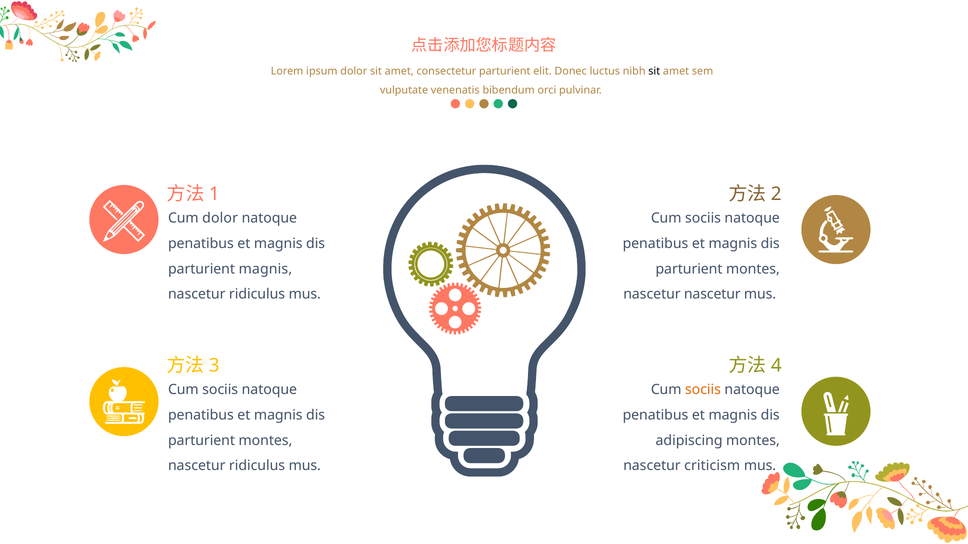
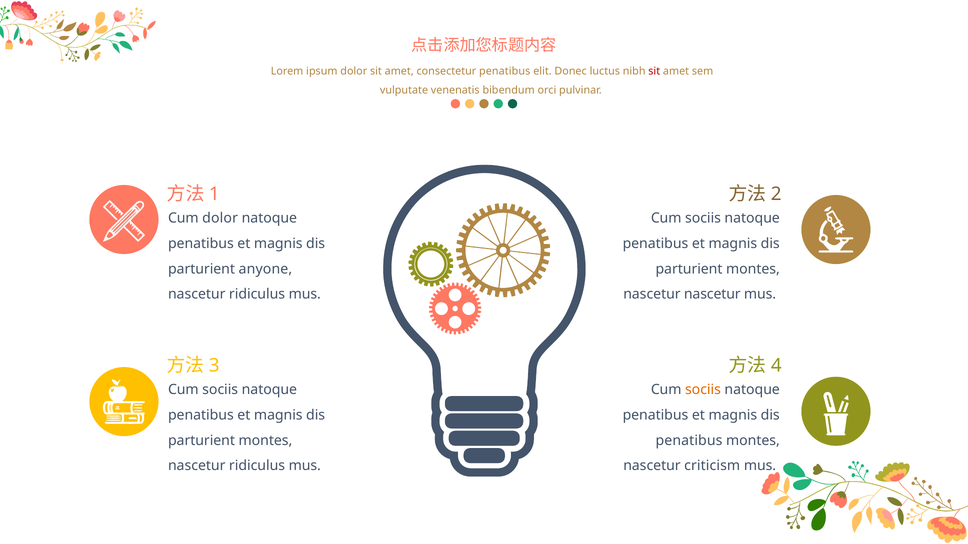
consectetur parturient: parturient -> penatibus
sit at (654, 71) colour: black -> red
parturient magnis: magnis -> anyone
adipiscing at (689, 441): adipiscing -> penatibus
